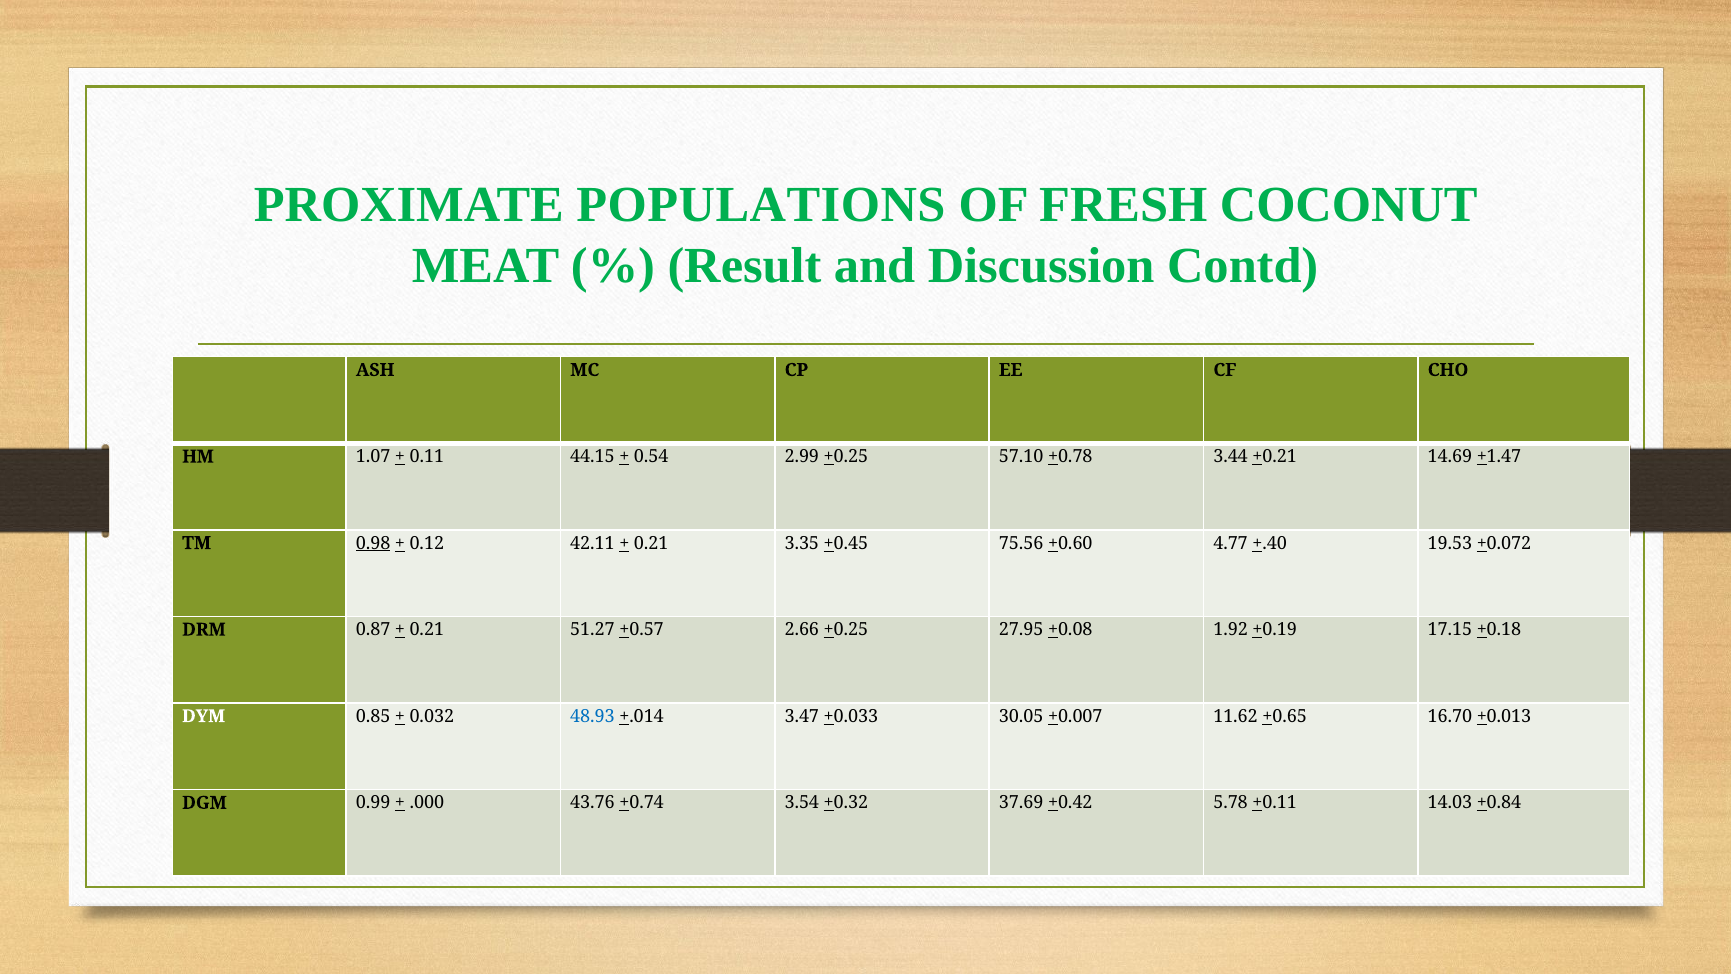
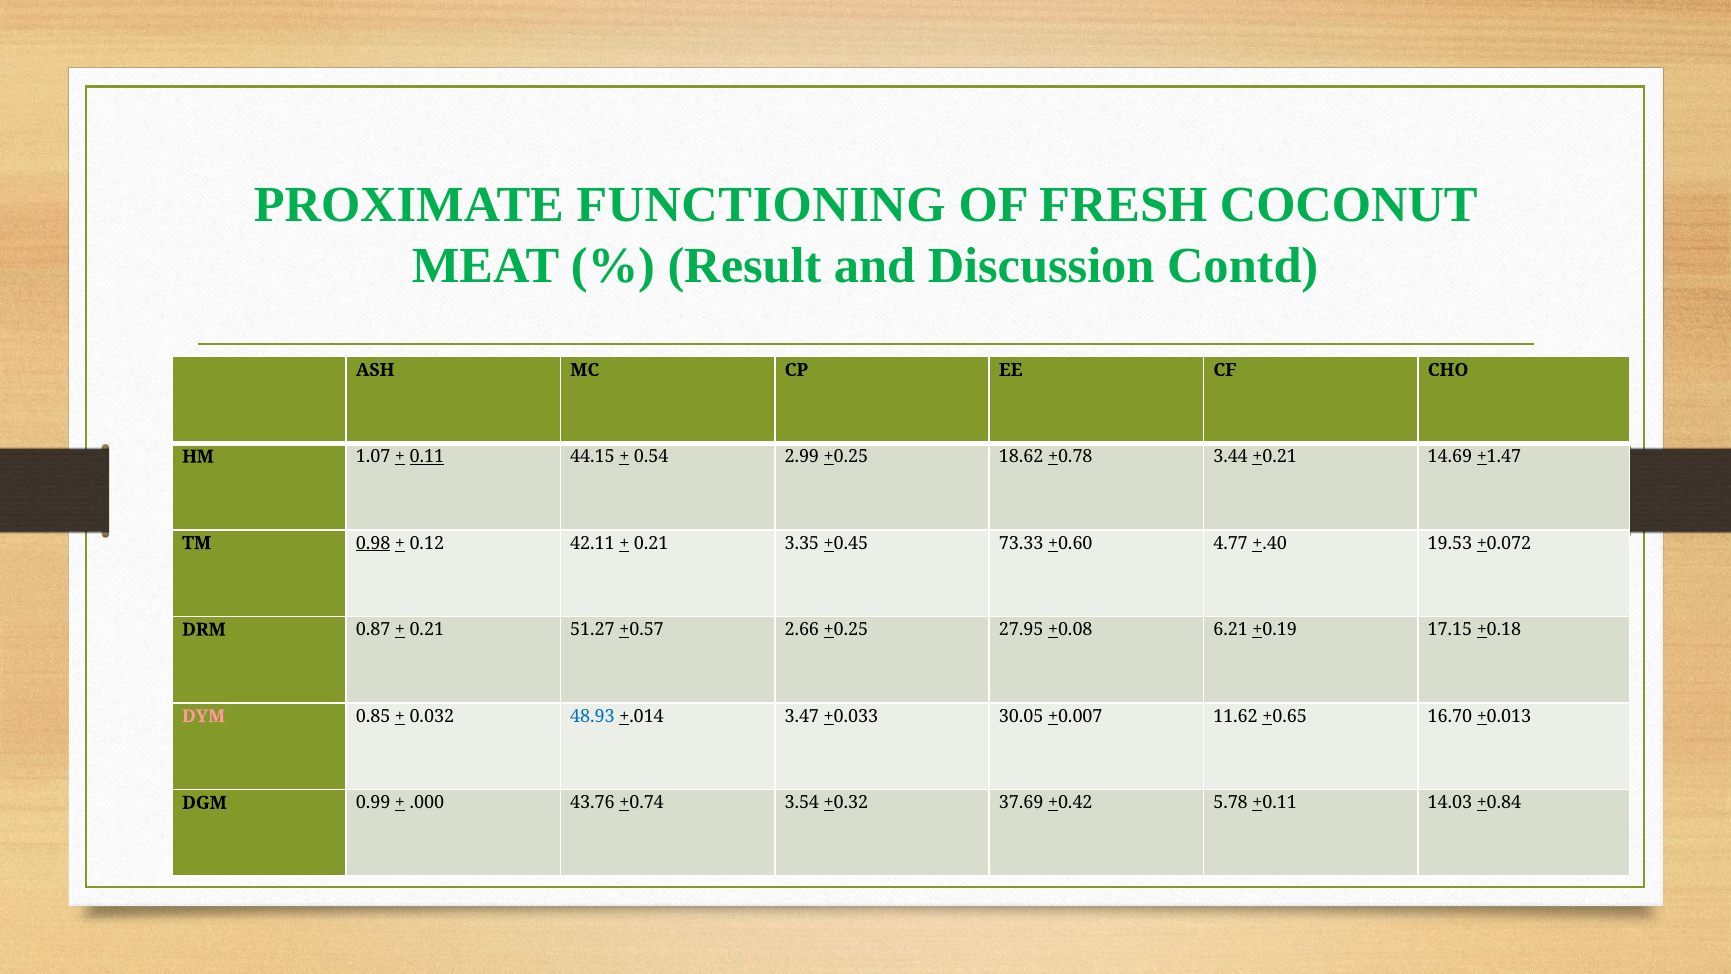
POPULATIONS: POPULATIONS -> FUNCTIONING
0.11 underline: none -> present
57.10: 57.10 -> 18.62
75.56: 75.56 -> 73.33
1.92: 1.92 -> 6.21
DYM colour: white -> pink
